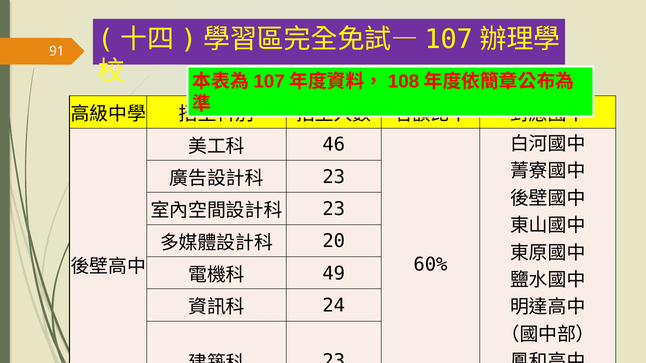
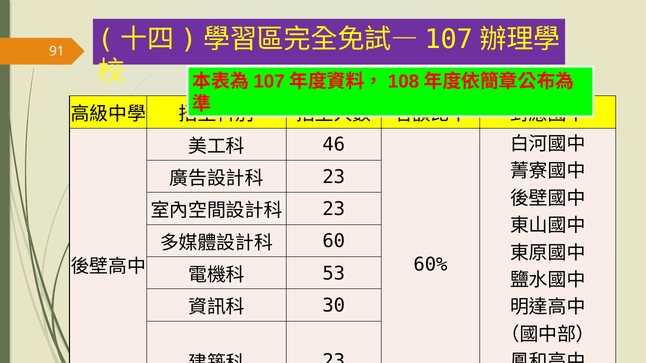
20: 20 -> 60
49: 49 -> 53
24: 24 -> 30
